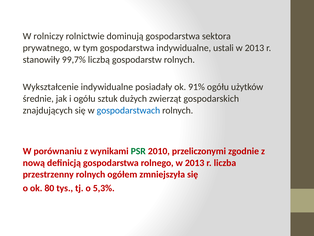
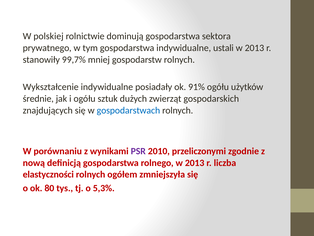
rolniczy: rolniczy -> polskiej
liczbą: liczbą -> mniej
PSR colour: green -> purple
przestrzenny: przestrzenny -> elastyczności
